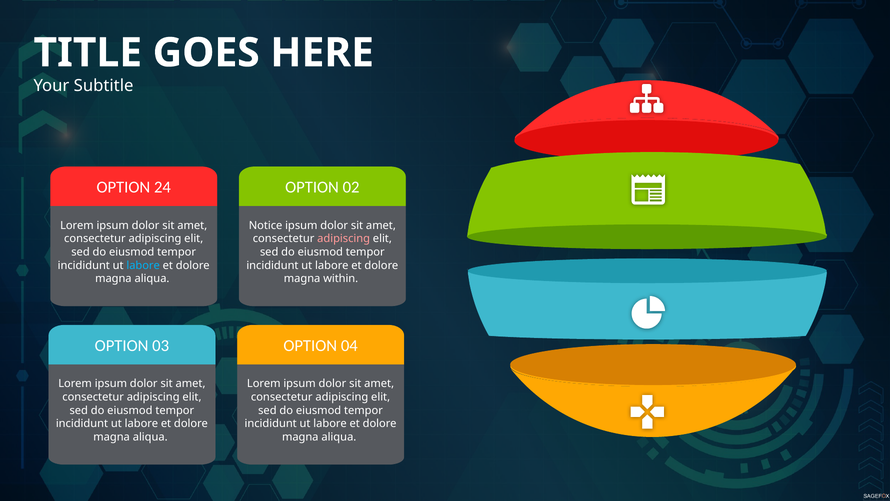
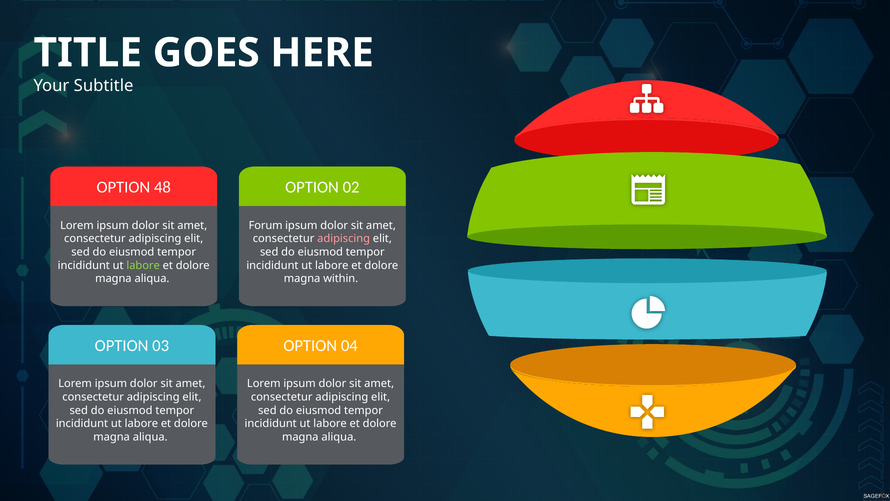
24: 24 -> 48
Notice: Notice -> Forum
labore at (143, 265) colour: light blue -> light green
